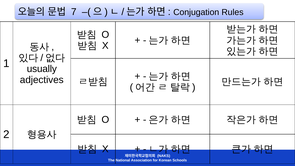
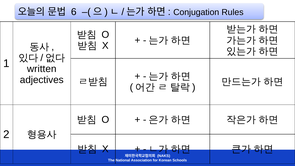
7: 7 -> 6
usually: usually -> written
